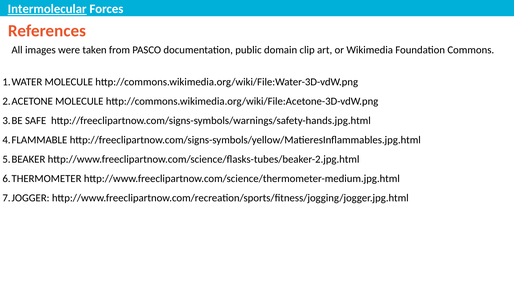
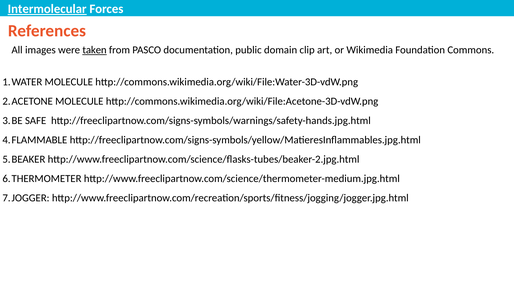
taken underline: none -> present
